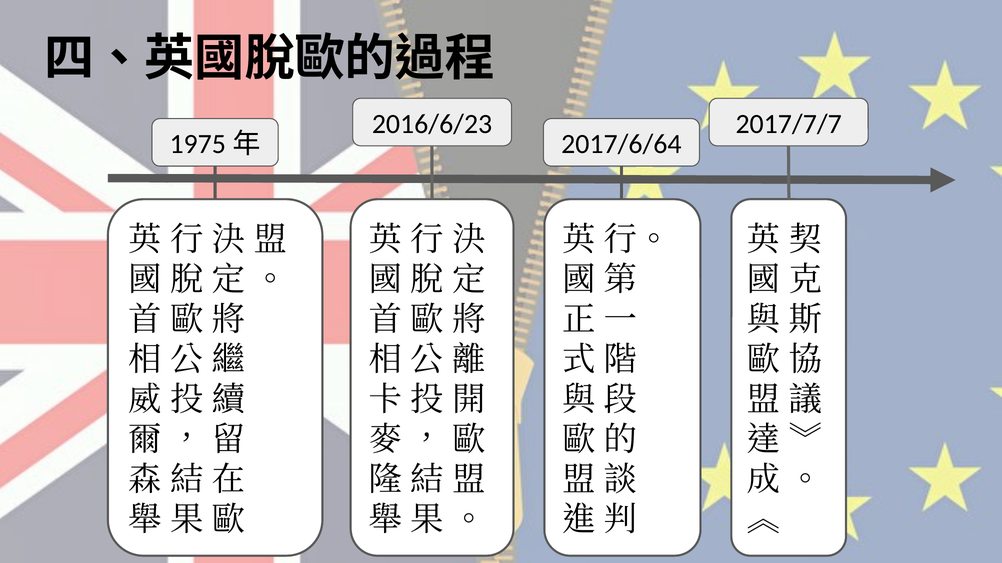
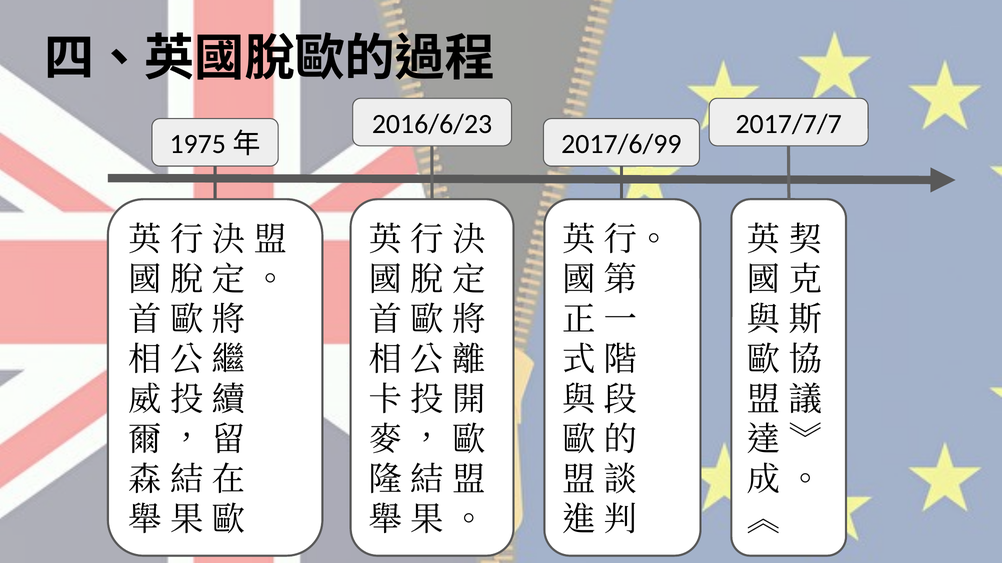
2017/6/64: 2017/6/64 -> 2017/6/99
